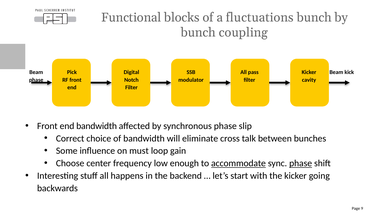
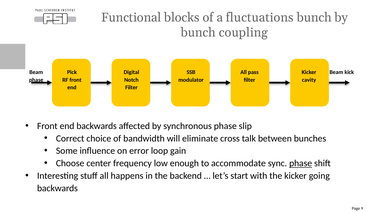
end bandwidth: bandwidth -> backwards
must: must -> error
accommodate underline: present -> none
